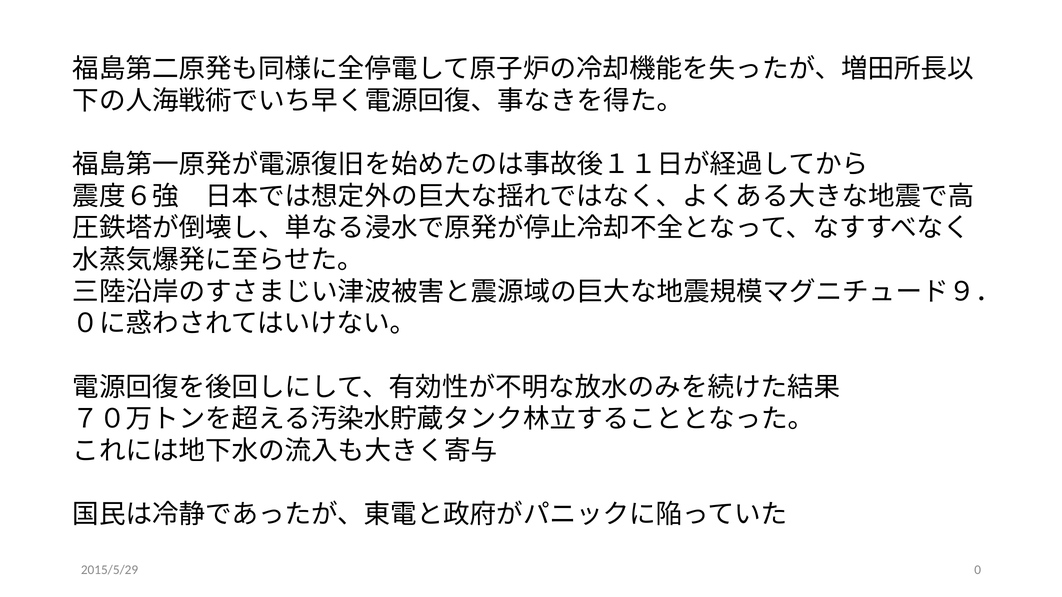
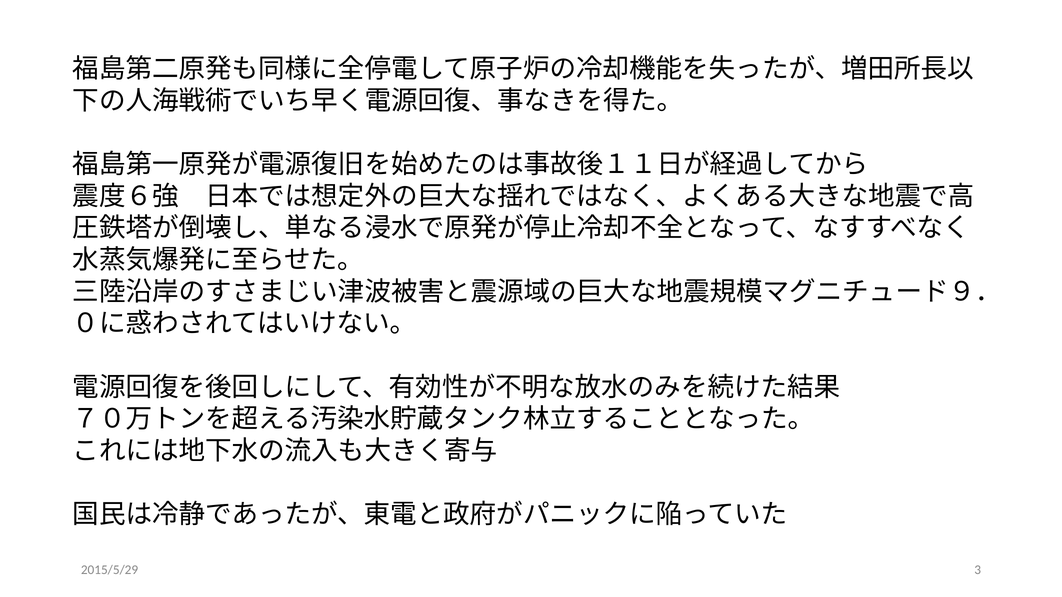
0: 0 -> 3
